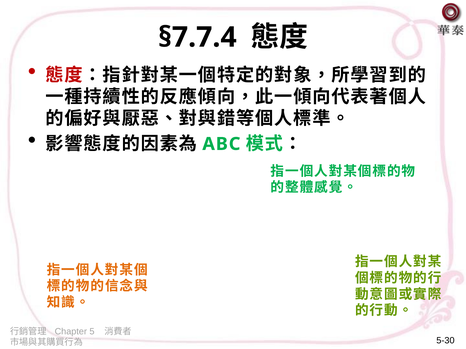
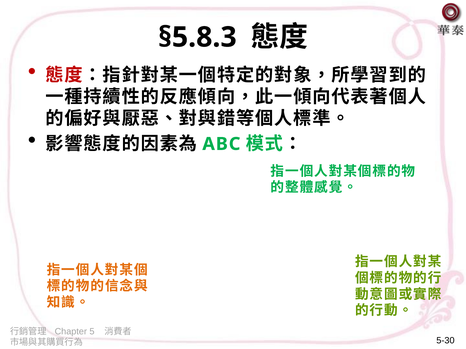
§7.7.4: §7.7.4 -> §5.8.3
